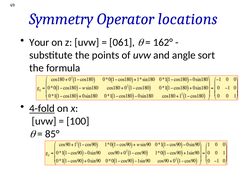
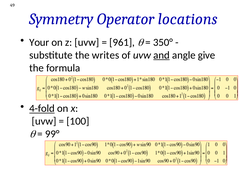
061: 061 -> 961
162°: 162° -> 350°
points: points -> writes
and underline: none -> present
sort: sort -> give
85°: 85° -> 99°
